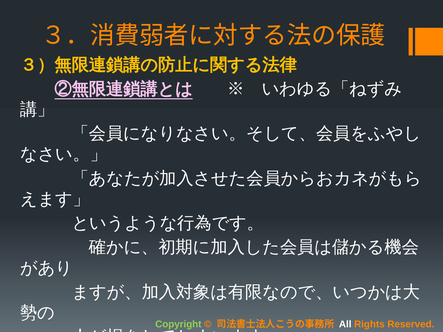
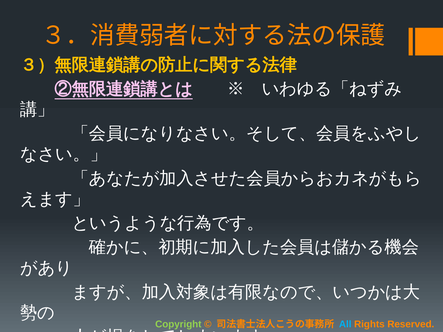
All colour: white -> light blue
